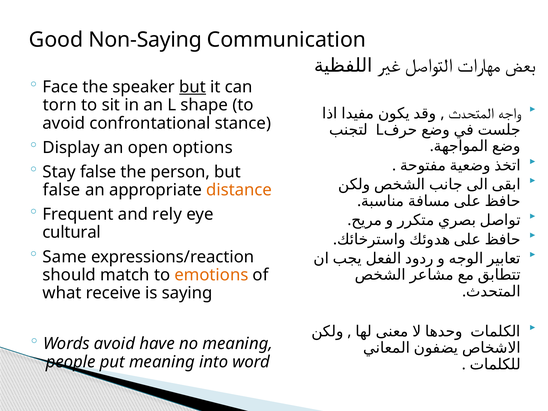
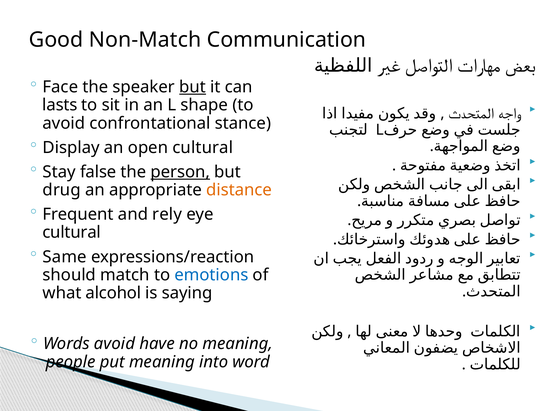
Non-Saying: Non-Saying -> Non-Match
torn: torn -> lasts
open options: options -> cultural
person underline: none -> present
false at (62, 190): false -> drug
emotions colour: orange -> blue
receive: receive -> alcohol
